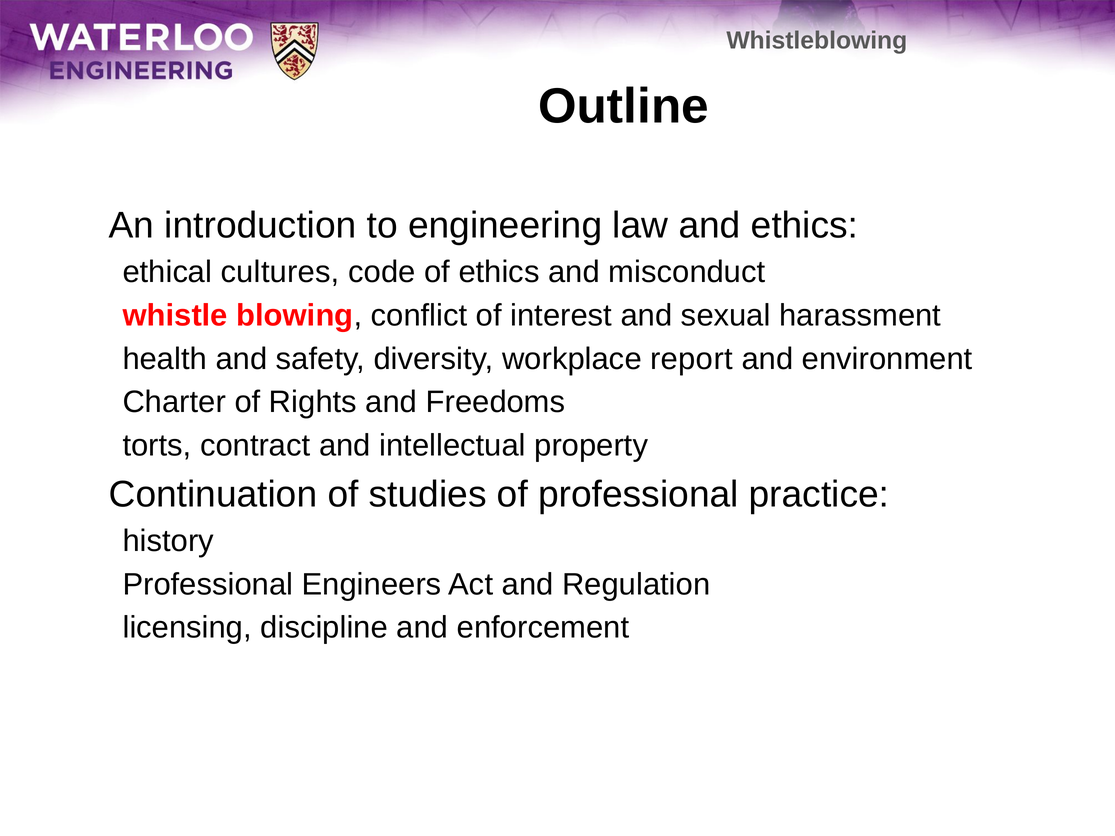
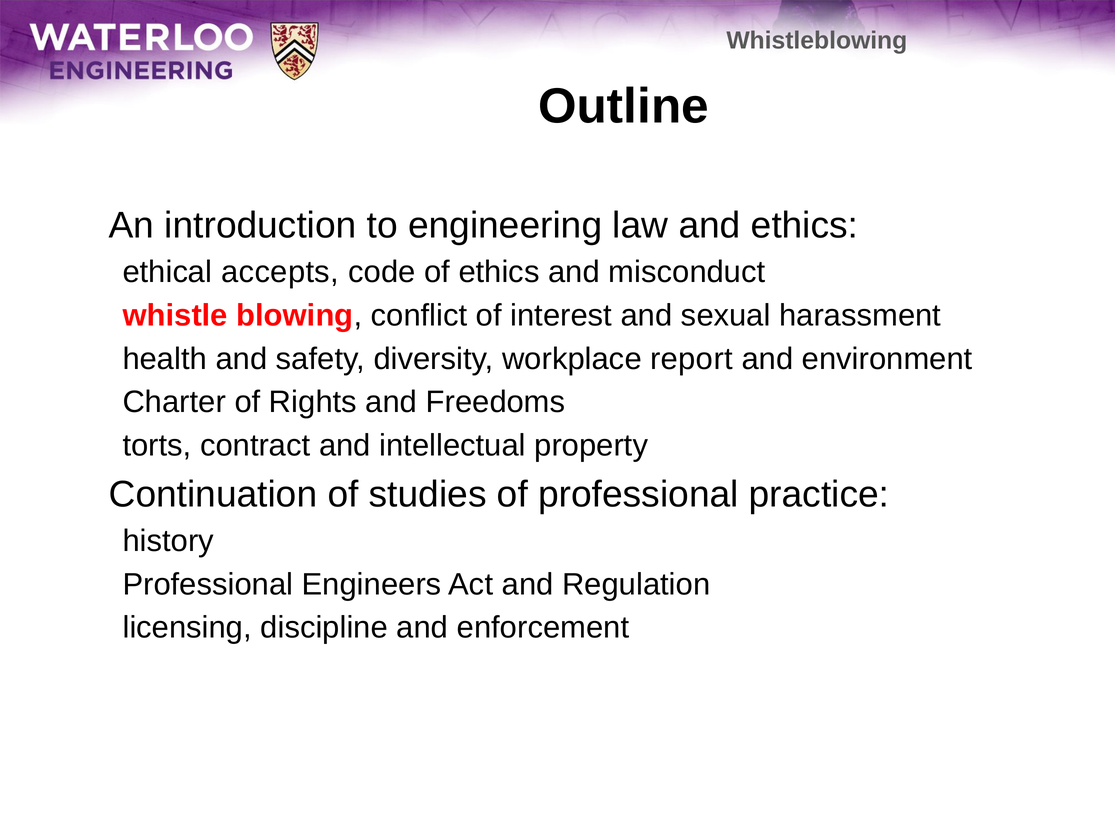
cultures: cultures -> accepts
